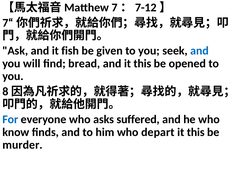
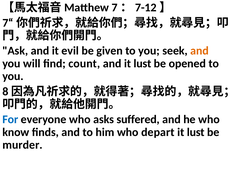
fish: fish -> evil
and at (200, 51) colour: blue -> orange
bread: bread -> count
and it this: this -> lust
this at (196, 132): this -> lust
